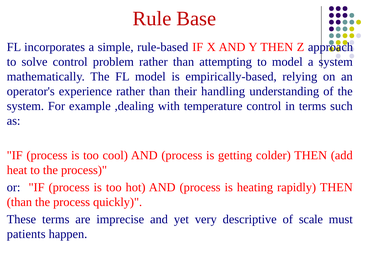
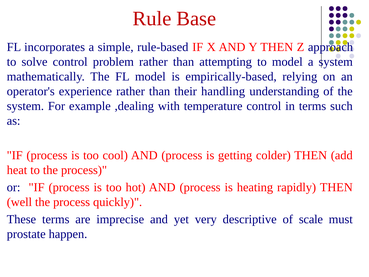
than at (19, 202): than -> well
patients: patients -> prostate
